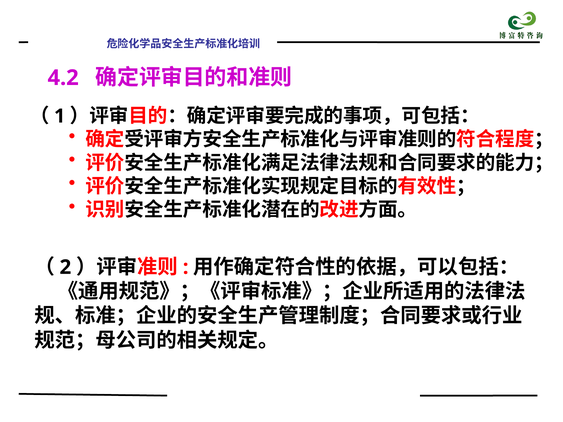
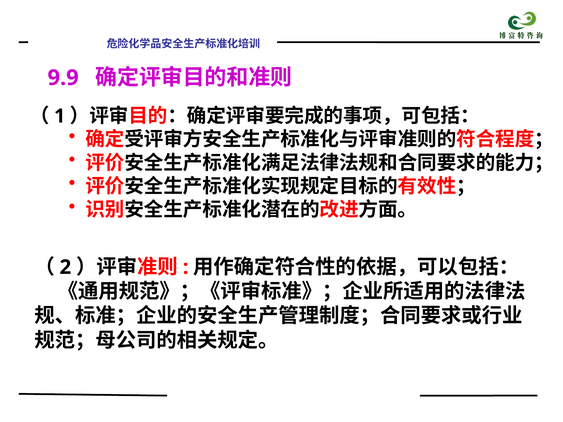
4.2: 4.2 -> 9.9
